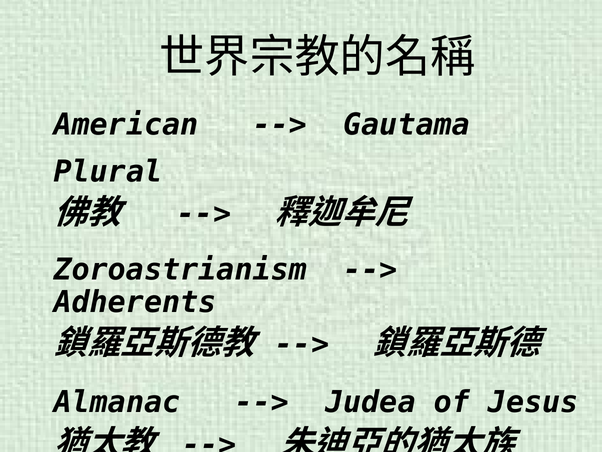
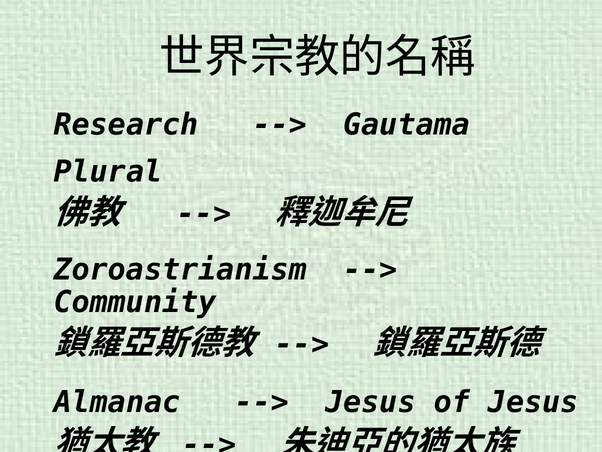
American: American -> Research
Adherents: Adherents -> Community
Judea at (370, 402): Judea -> Jesus
